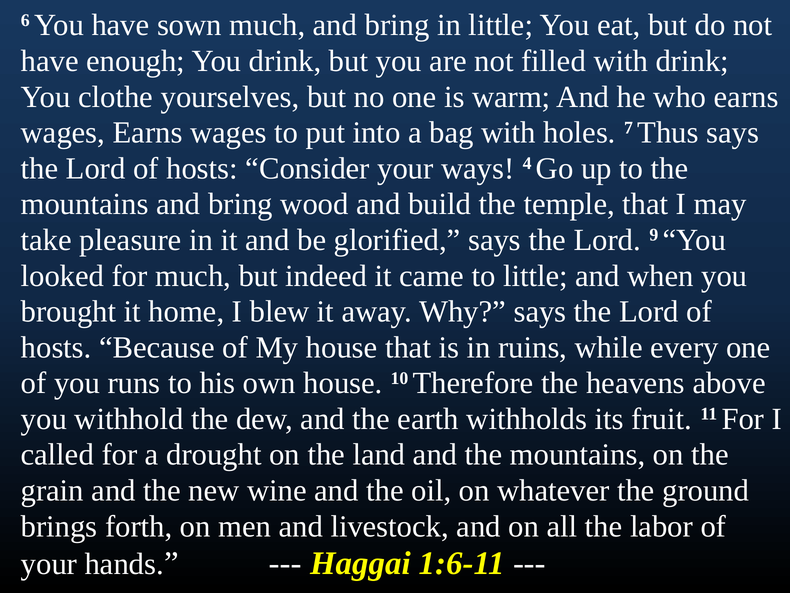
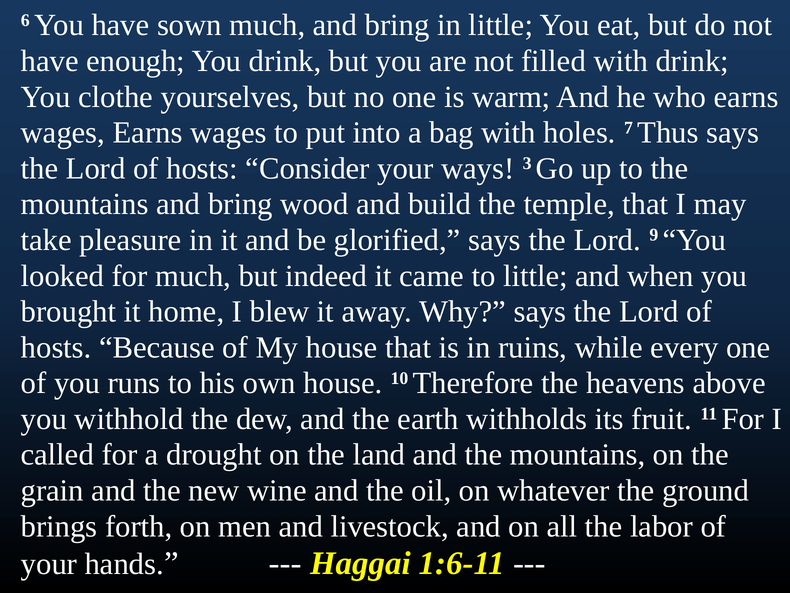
4: 4 -> 3
